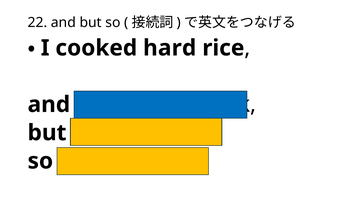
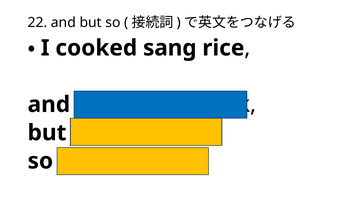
hard: hard -> sang
